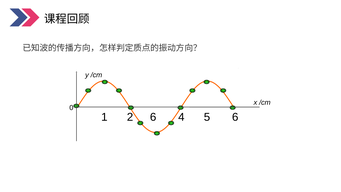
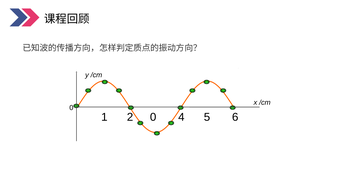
2 6: 6 -> 0
